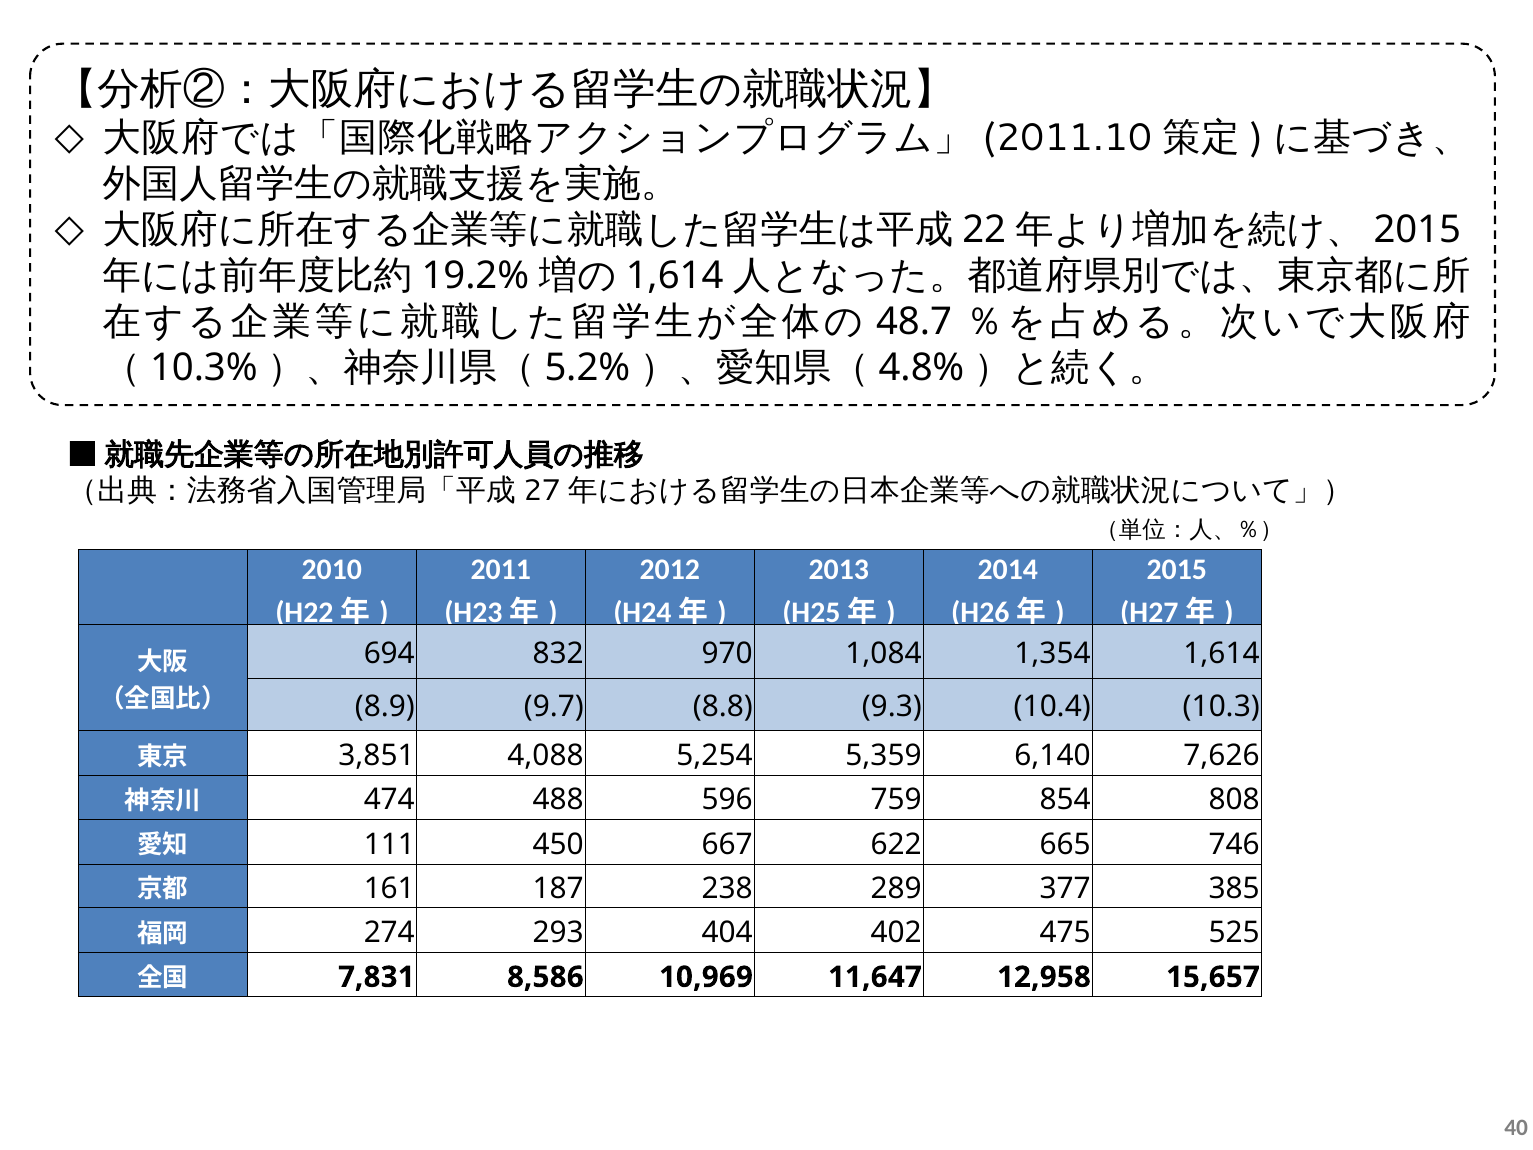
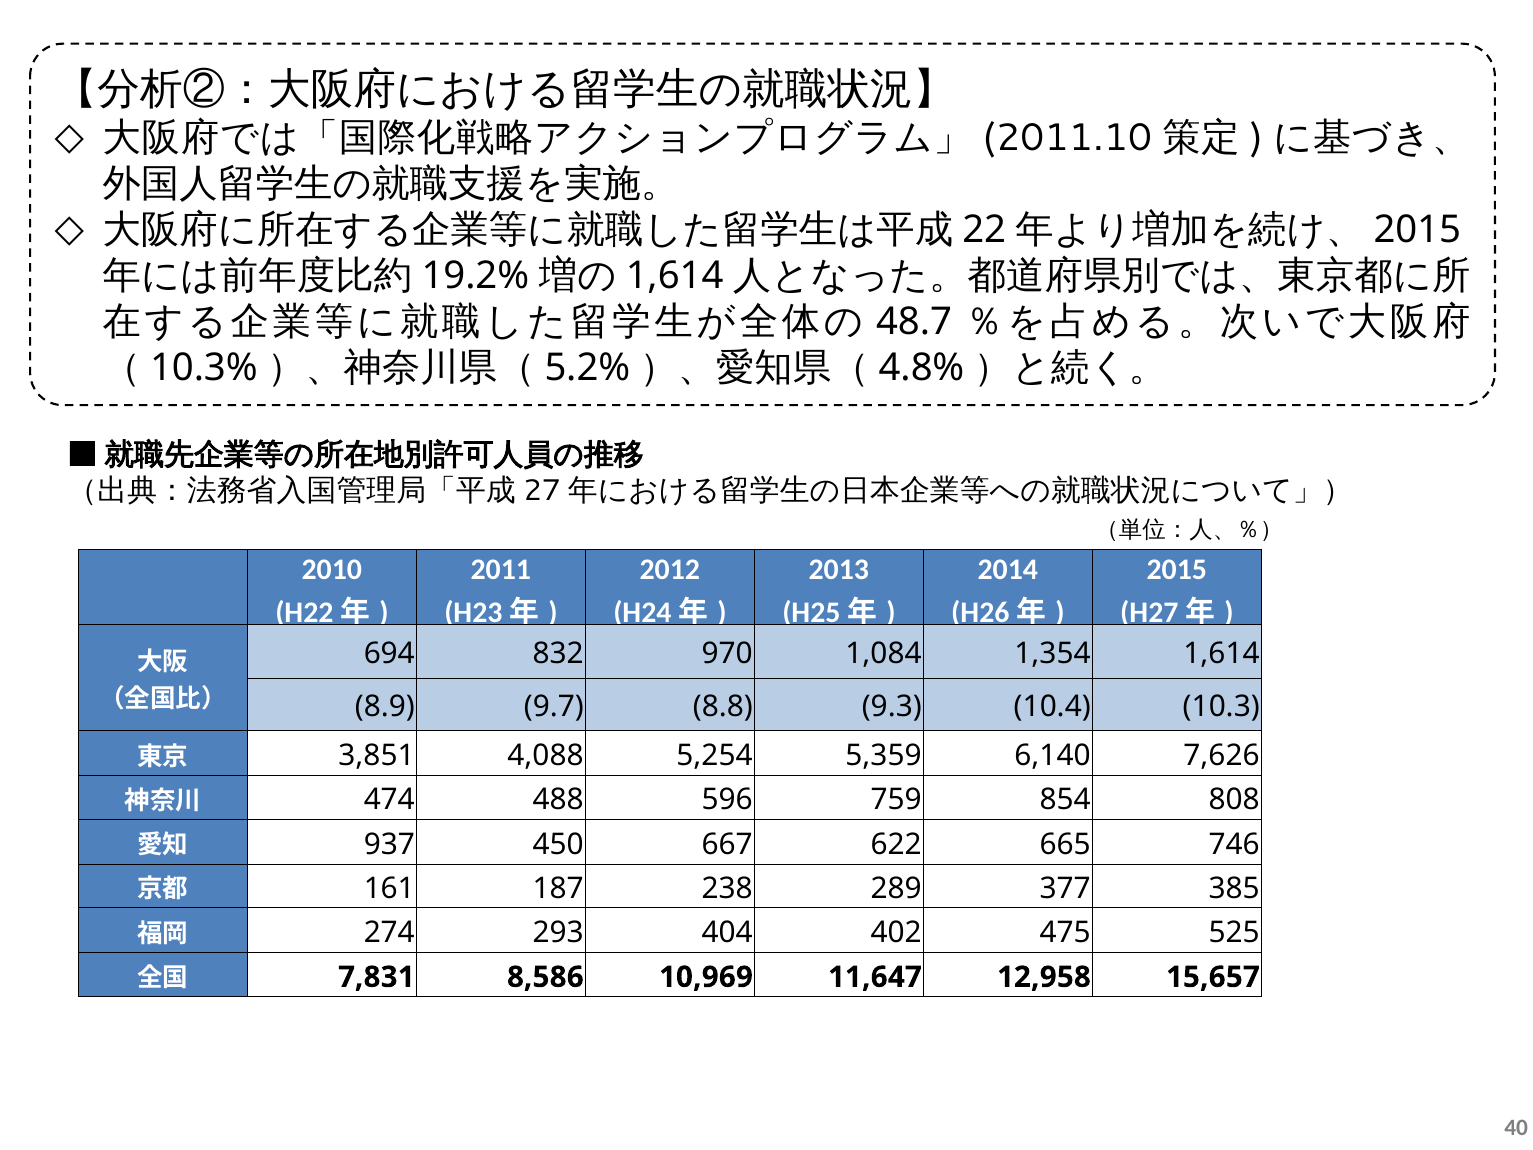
111: 111 -> 937
